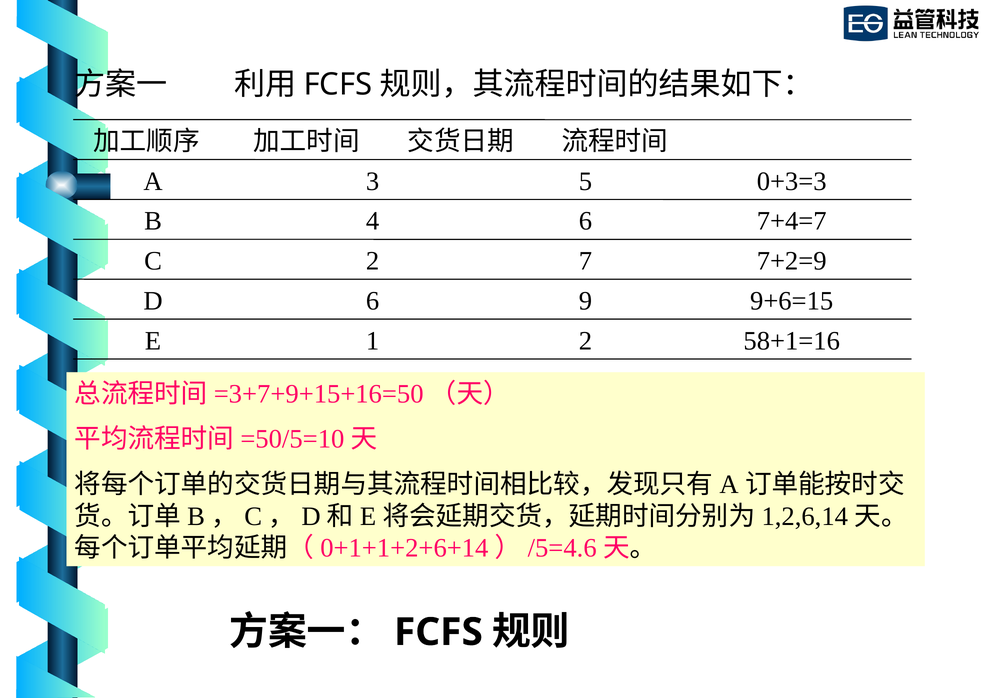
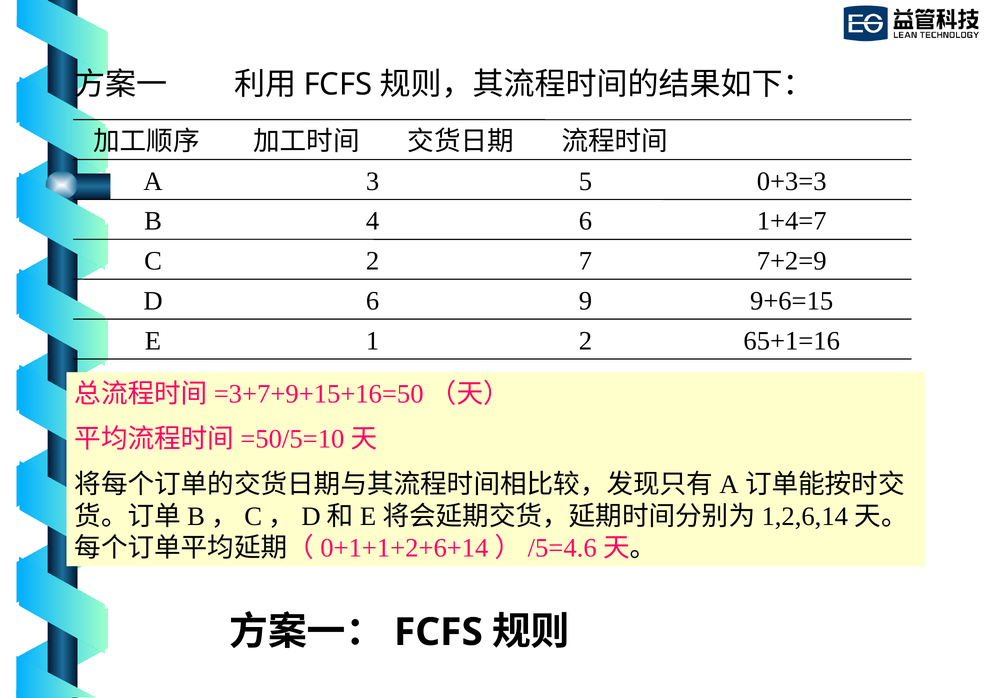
7+4=7: 7+4=7 -> 1+4=7
58+1=16: 58+1=16 -> 65+1=16
